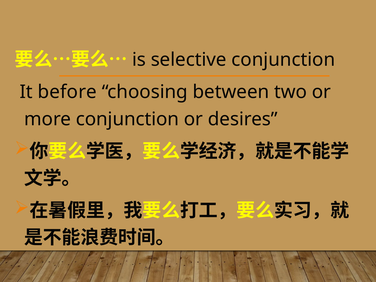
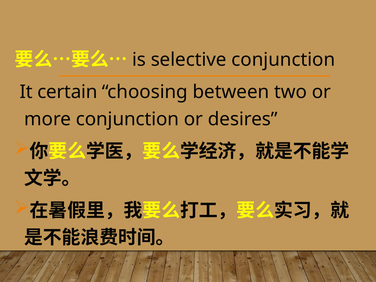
before: before -> certain
